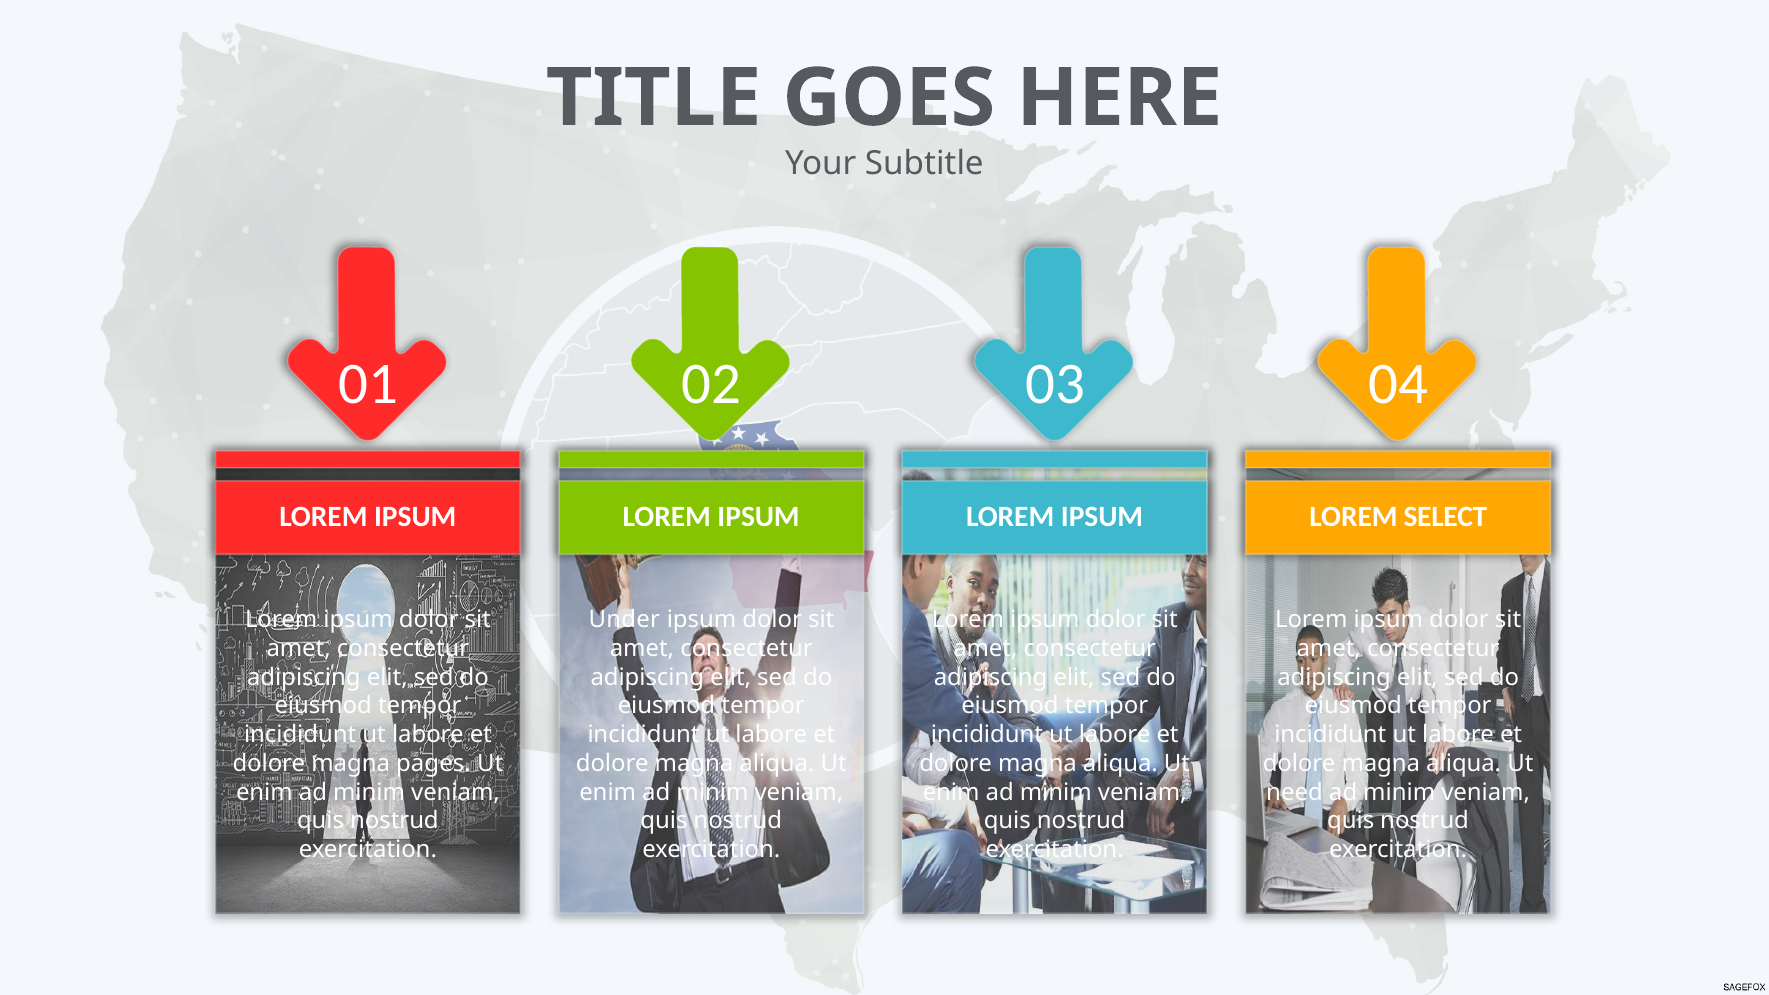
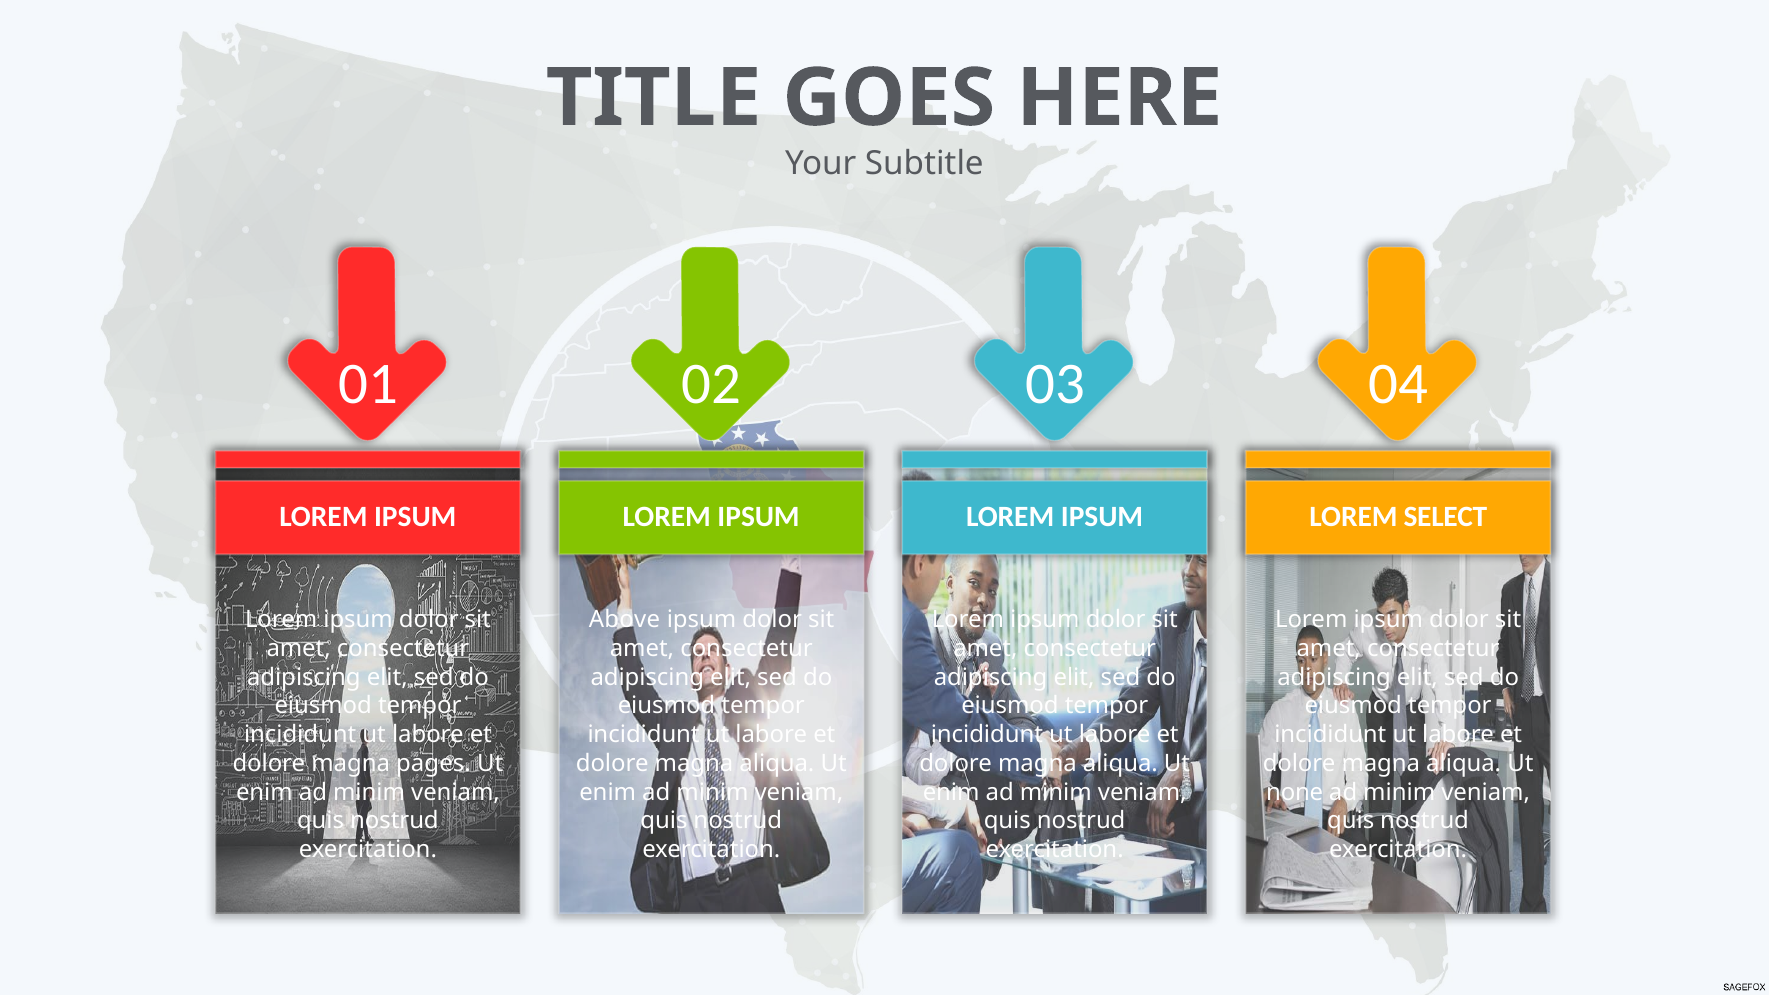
Under: Under -> Above
need: need -> none
